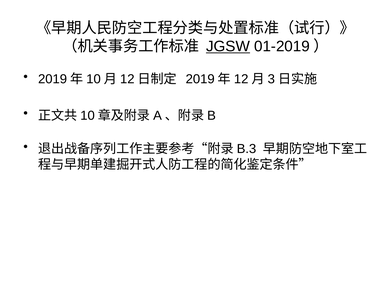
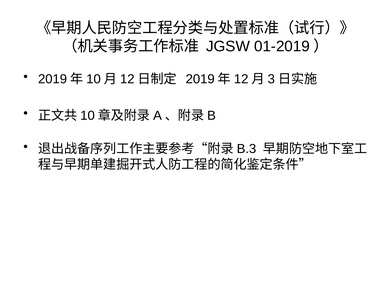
JGSW underline: present -> none
